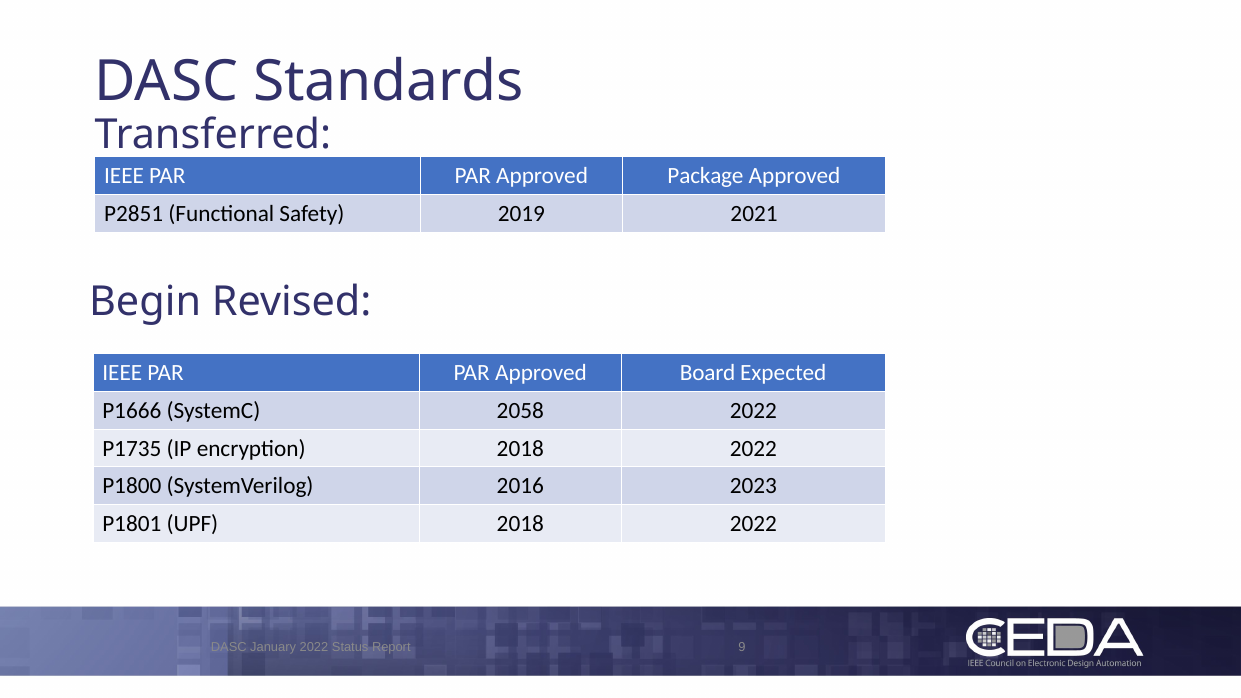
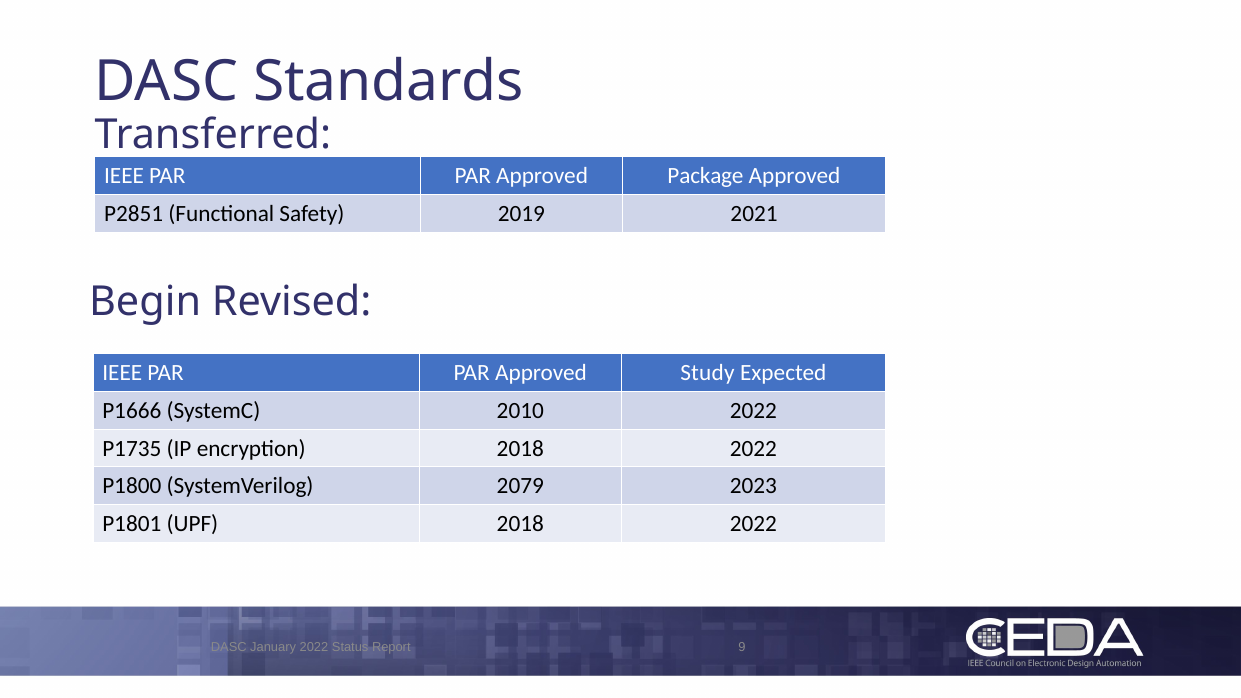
Board: Board -> Study
2058: 2058 -> 2010
2016: 2016 -> 2079
